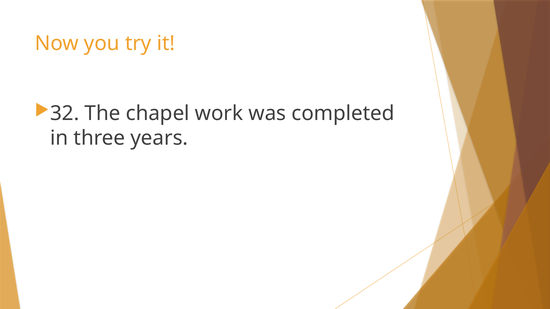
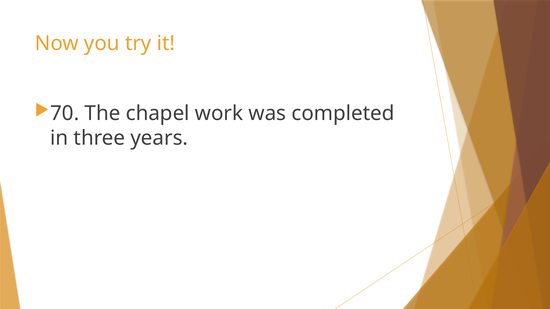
32: 32 -> 70
